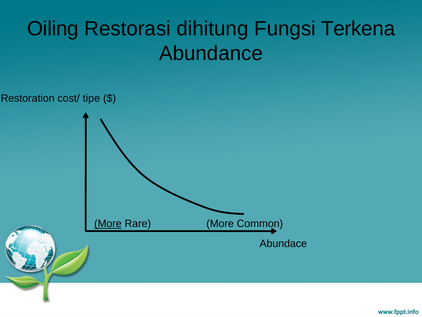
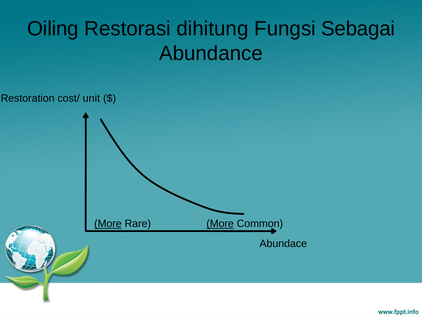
Terkena: Terkena -> Sebagai
tipe: tipe -> unit
More at (220, 223) underline: none -> present
